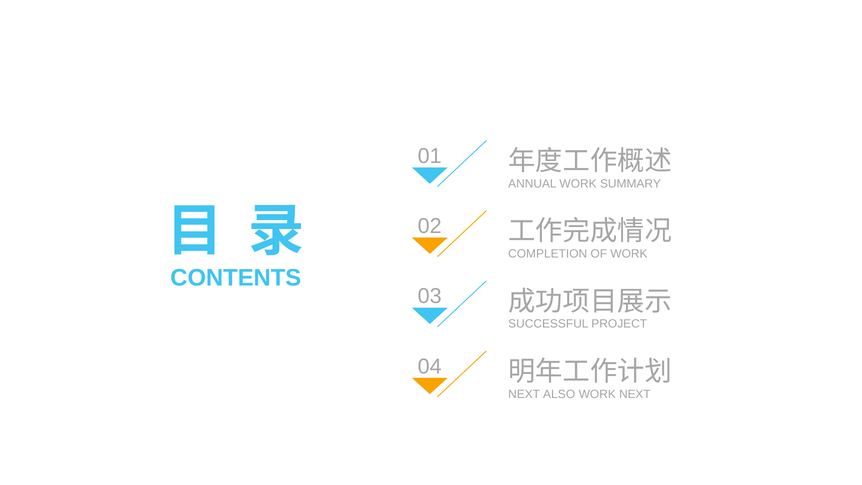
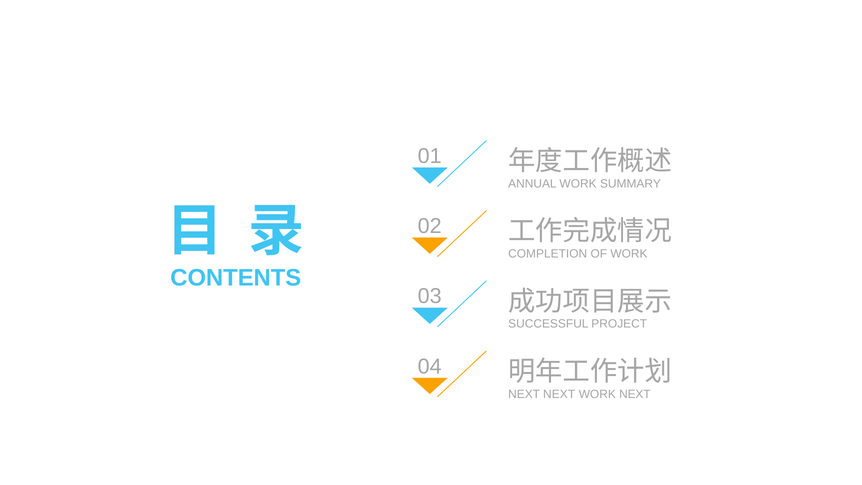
NEXT ALSO: ALSO -> NEXT
